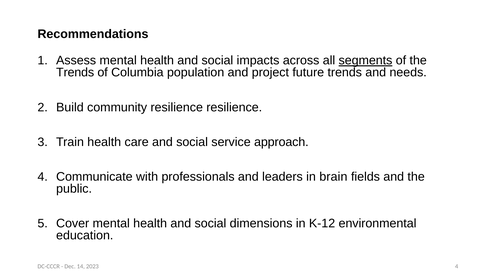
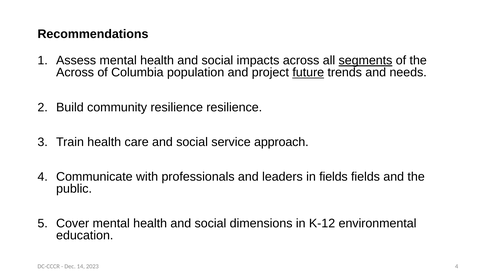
Trends at (75, 73): Trends -> Across
future underline: none -> present
in brain: brain -> fields
